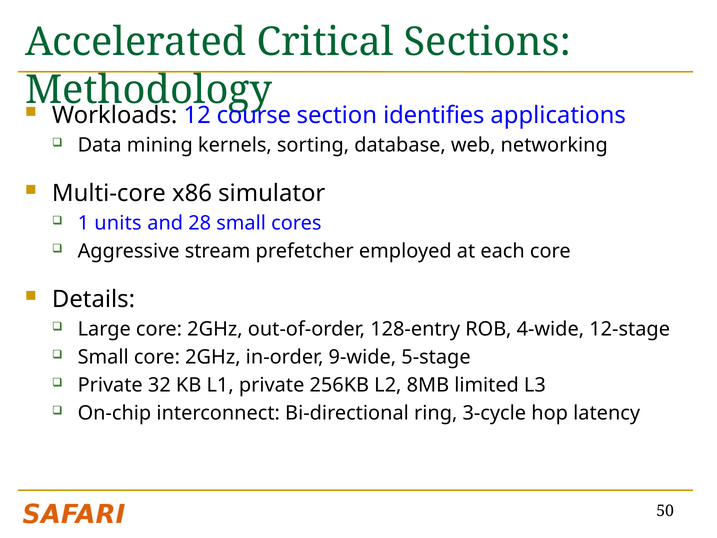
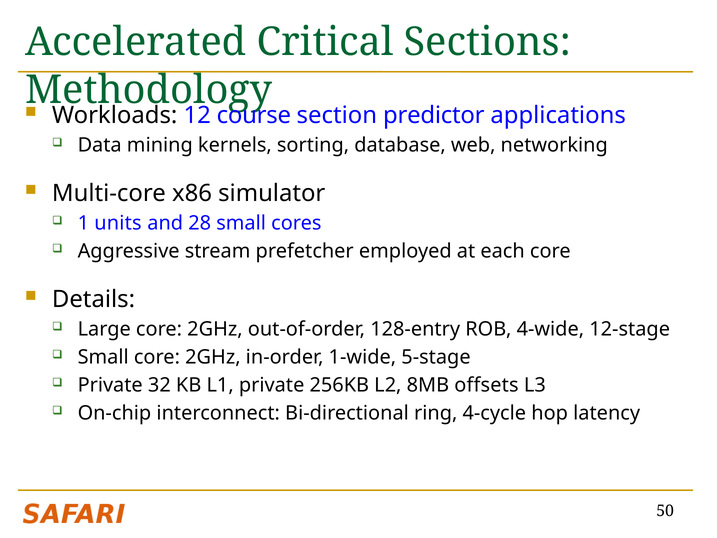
identifies: identifies -> predictor
9-wide: 9-wide -> 1-wide
limited: limited -> offsets
3-cycle: 3-cycle -> 4-cycle
